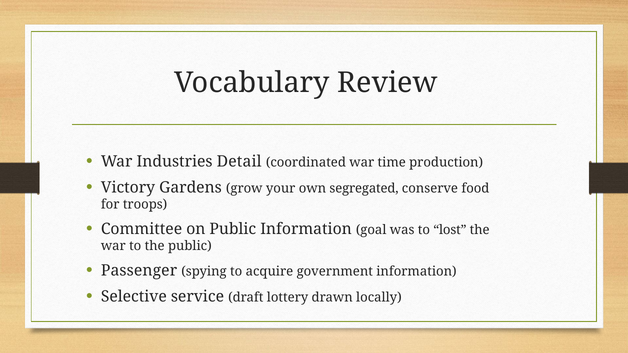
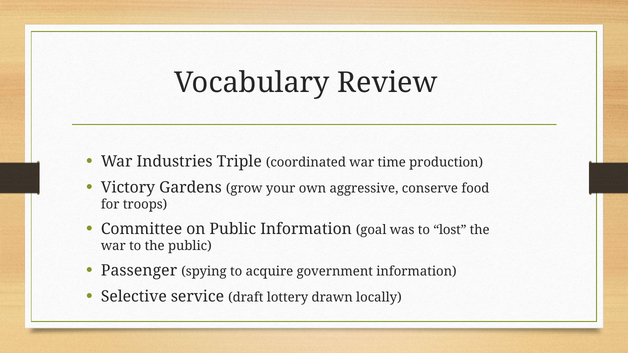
Detail: Detail -> Triple
segregated: segregated -> aggressive
